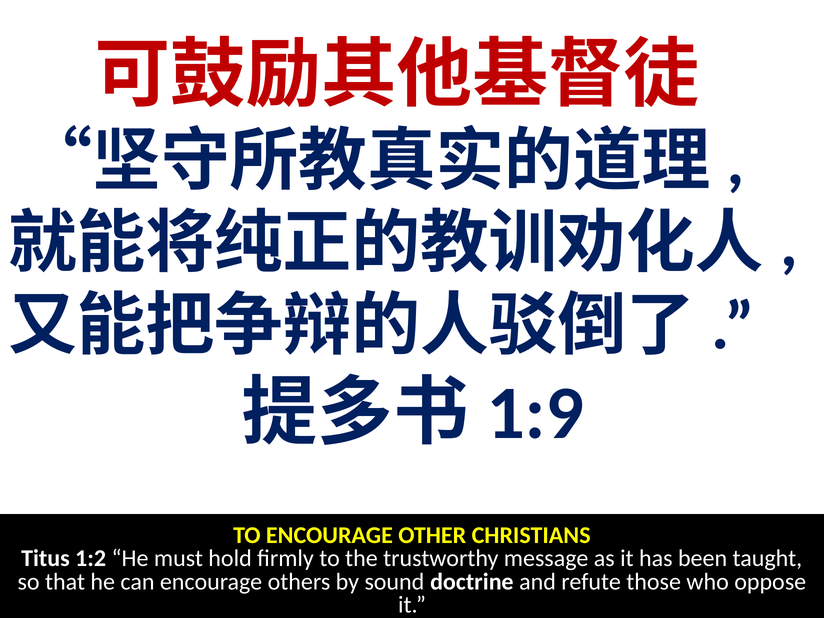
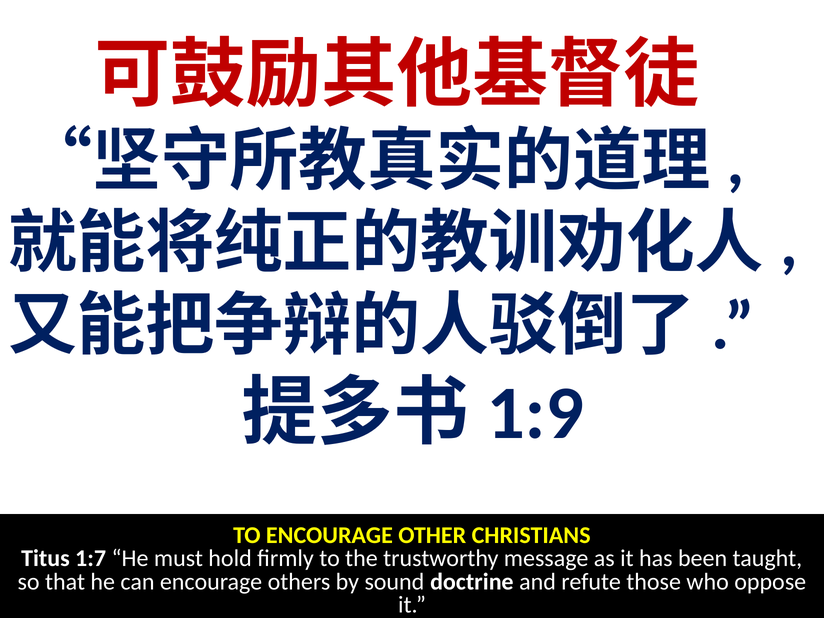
1:2: 1:2 -> 1:7
